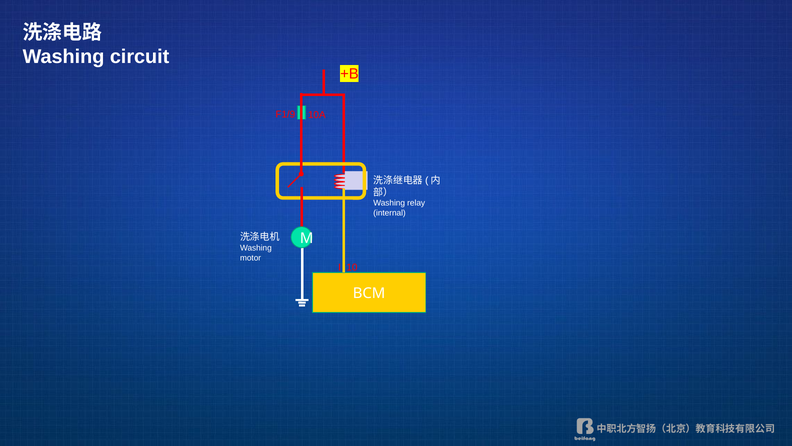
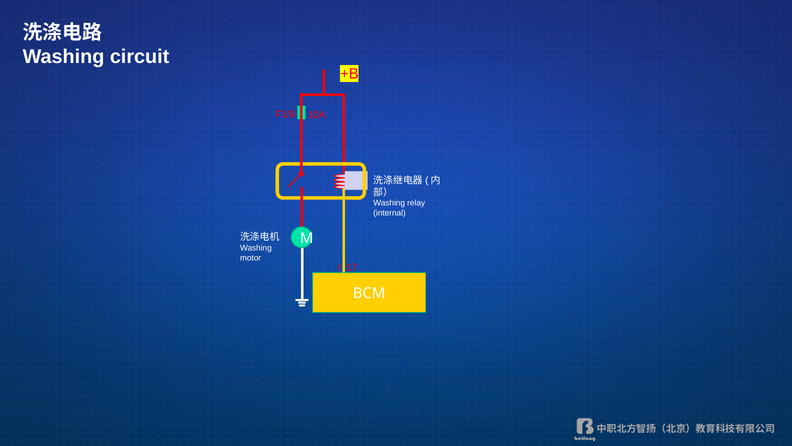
10: 10 -> 17
